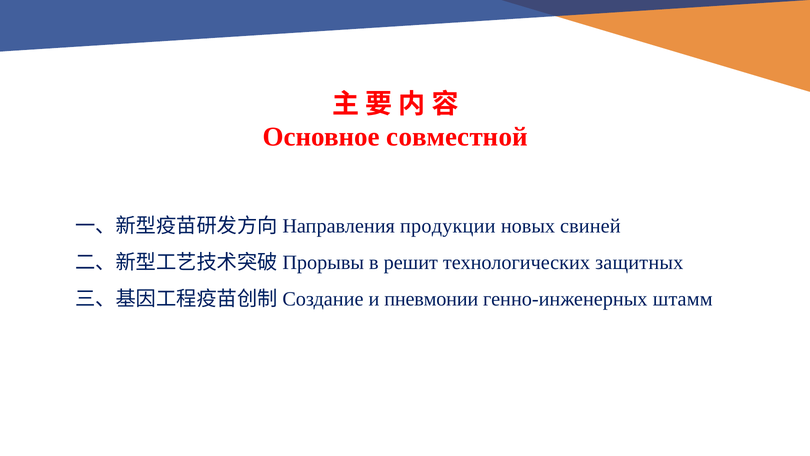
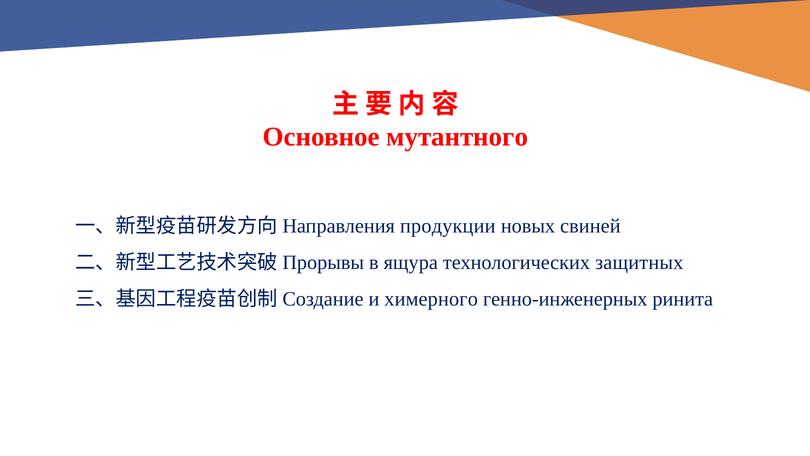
совместной: совместной -> мутантного
решит: решит -> ящура
пневмонии: пневмонии -> химерного
штамм: штамм -> ринита
